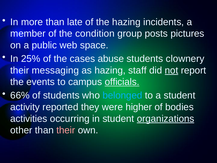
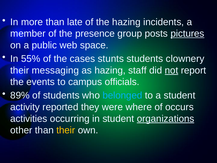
condition: condition -> presence
pictures underline: none -> present
25%: 25% -> 55%
abuse: abuse -> stunts
officials underline: present -> none
66%: 66% -> 89%
higher: higher -> where
bodies: bodies -> occurs
their at (66, 130) colour: pink -> yellow
